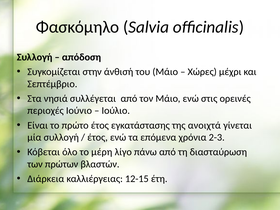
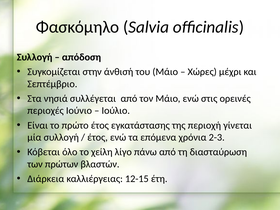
ανοιχτά: ανοιχτά -> περιοχή
μέρη: μέρη -> χείλη
